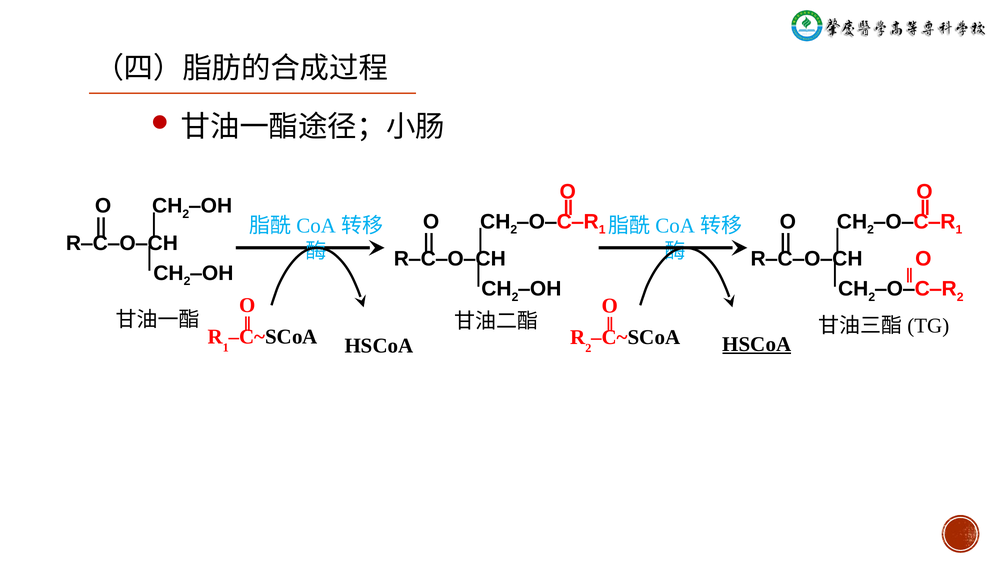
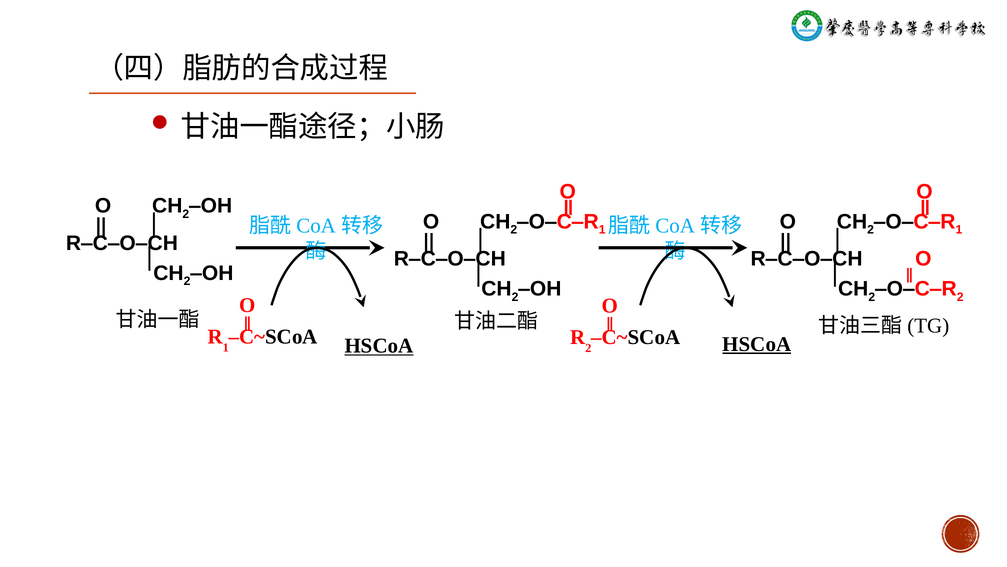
HSCoA at (379, 346) underline: none -> present
